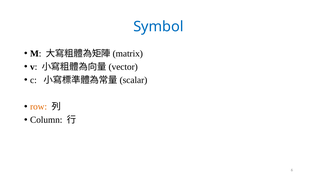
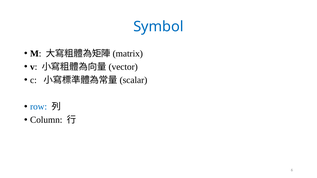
row colour: orange -> blue
